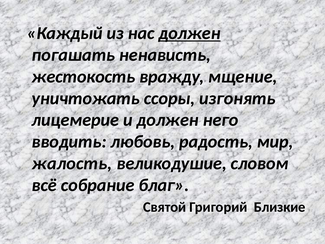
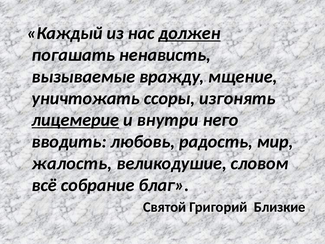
жестокость: жестокость -> вызываемые
лицемерие underline: none -> present
и должен: должен -> внутри
